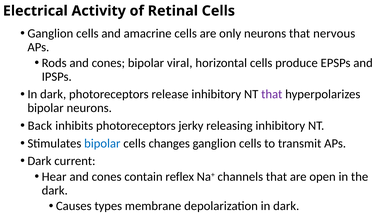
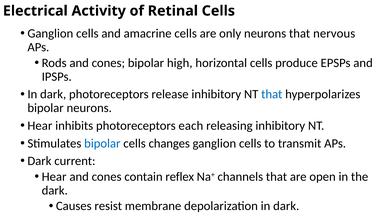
viral: viral -> high
that at (272, 94) colour: purple -> blue
Back at (40, 126): Back -> Hear
jerky: jerky -> each
types: types -> resist
